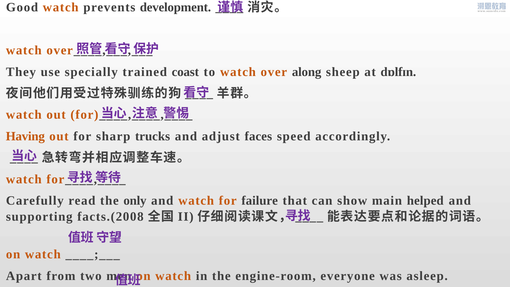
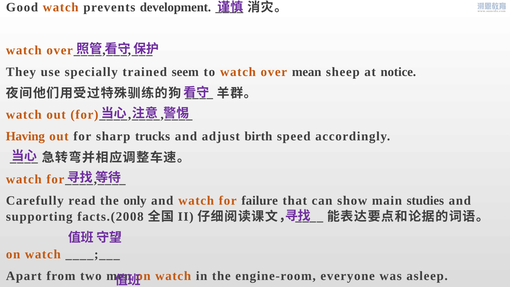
coast: coast -> seem
along: along -> mean
dɒlfɪn: dɒlfɪn -> notice
faces: faces -> birth
helped: helped -> studies
